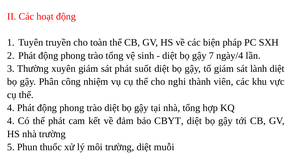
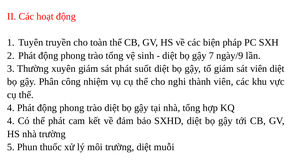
ngày/4: ngày/4 -> ngày/9
sát lành: lành -> viên
CBYT: CBYT -> SXHD
